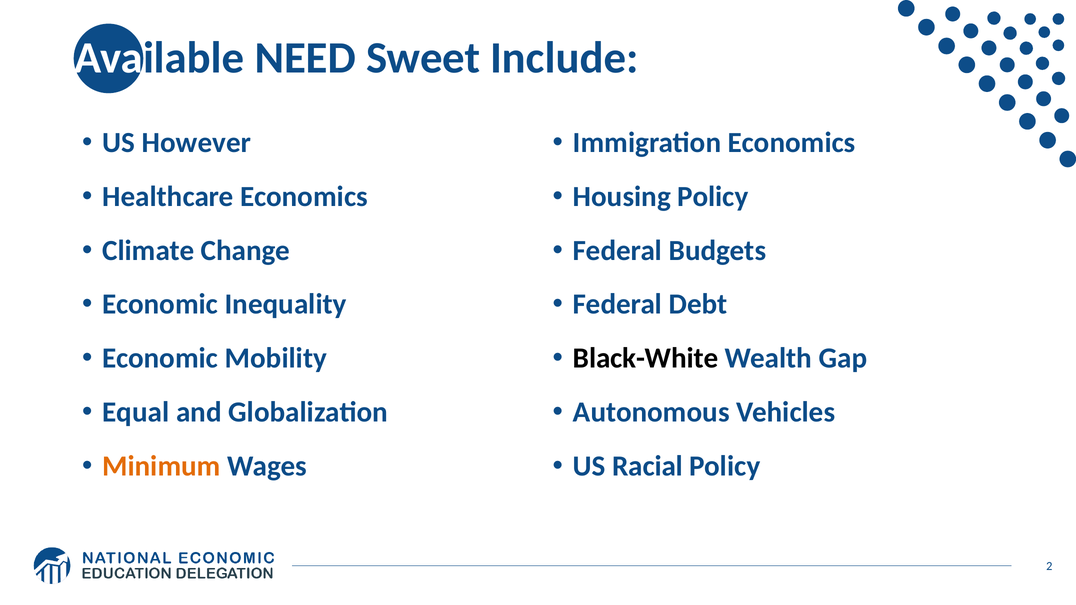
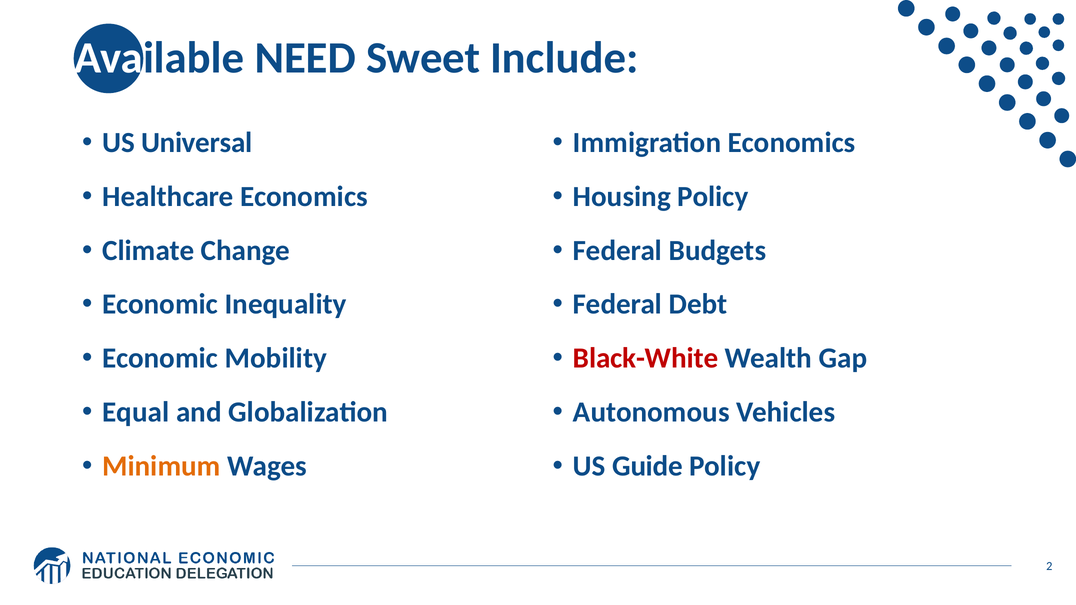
However: However -> Universal
Black-White colour: black -> red
Racial: Racial -> Guide
